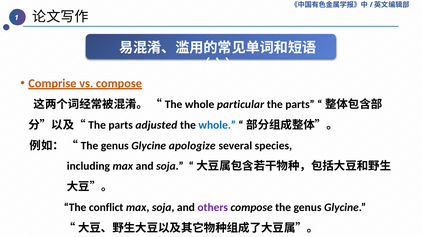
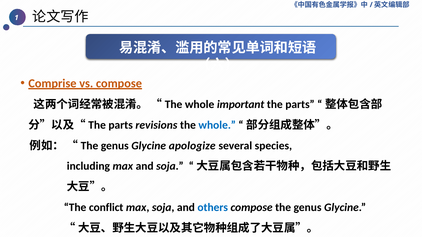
particular: particular -> important
adjusted: adjusted -> revisions
others colour: purple -> blue
